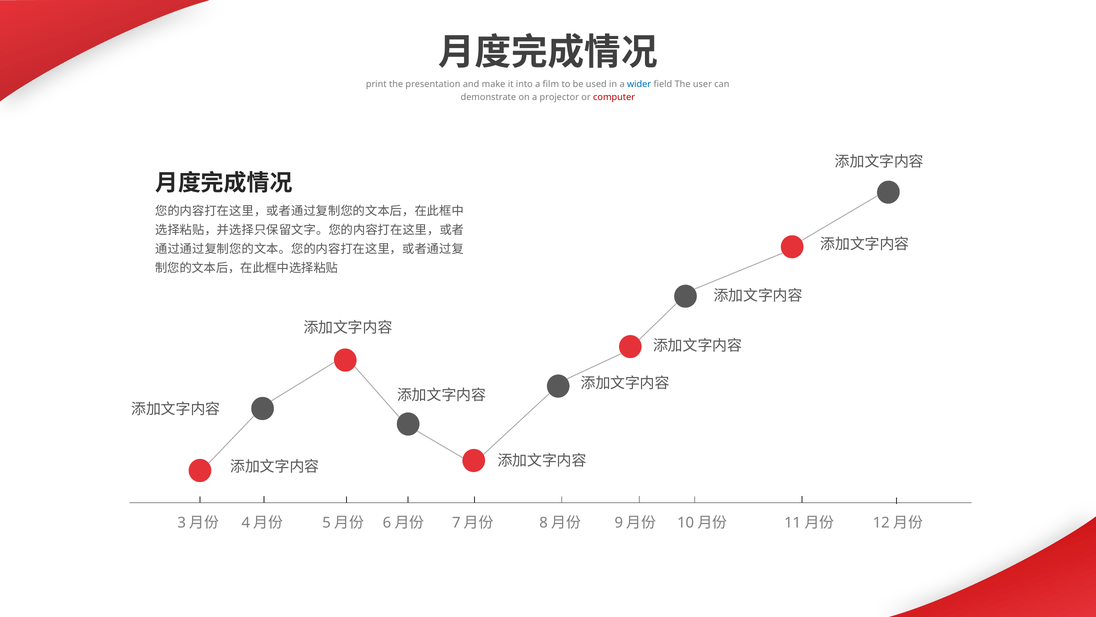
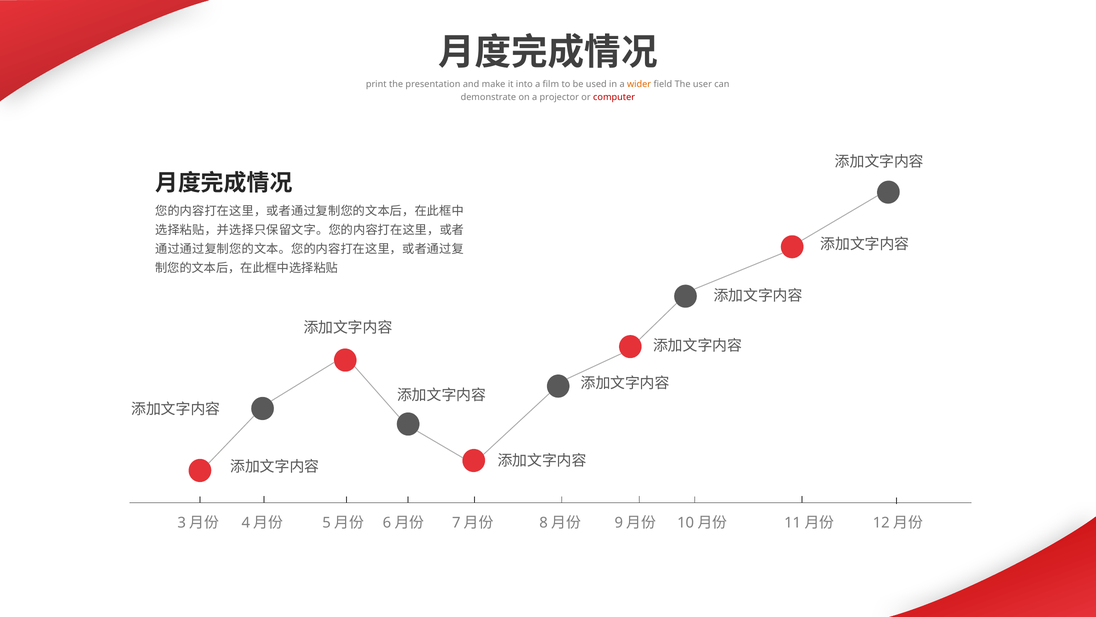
wider colour: blue -> orange
